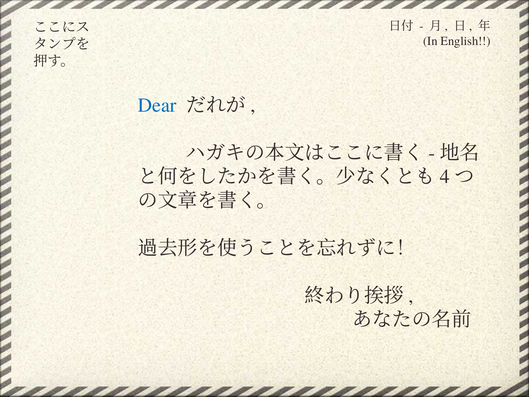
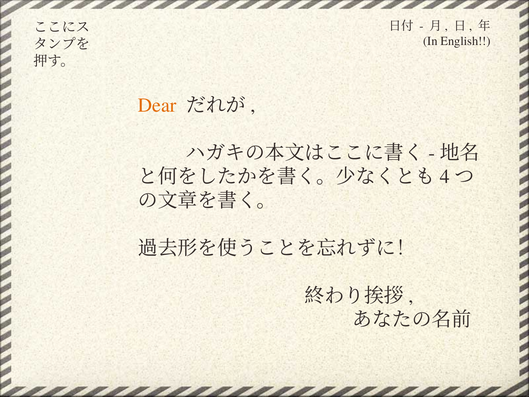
Dear colour: blue -> orange
